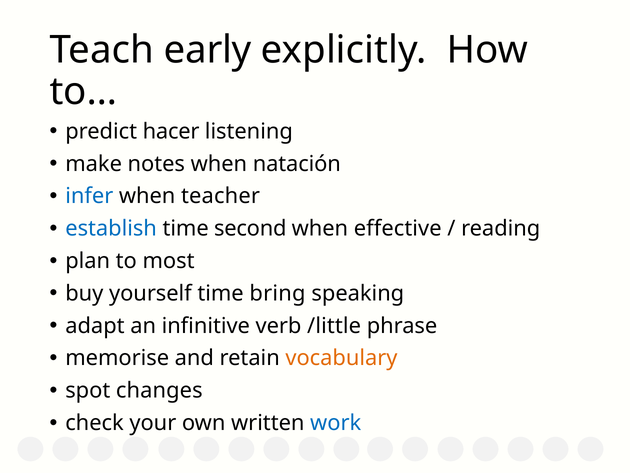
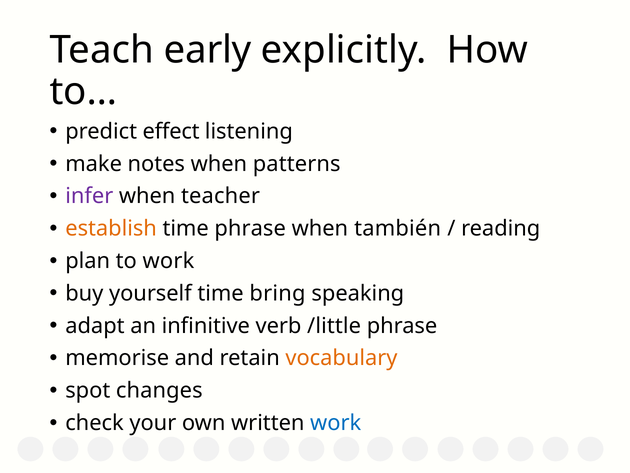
hacer: hacer -> effect
natación: natación -> patterns
infer colour: blue -> purple
establish colour: blue -> orange
time second: second -> phrase
effective: effective -> también
to most: most -> work
